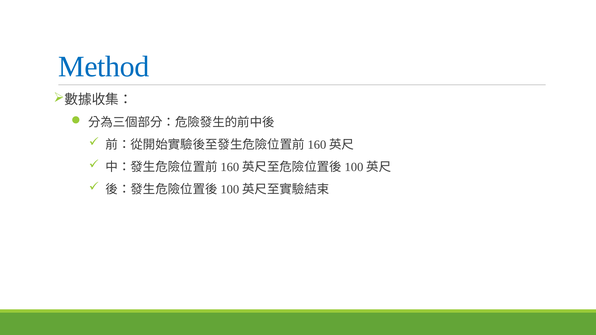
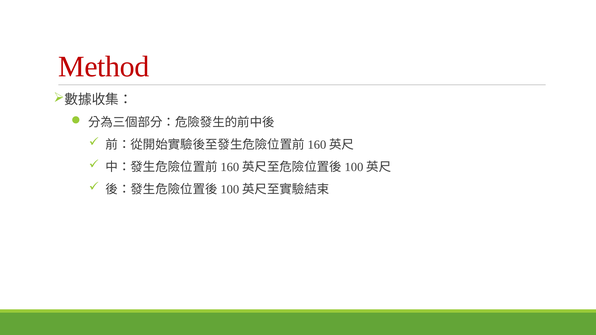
Method colour: blue -> red
